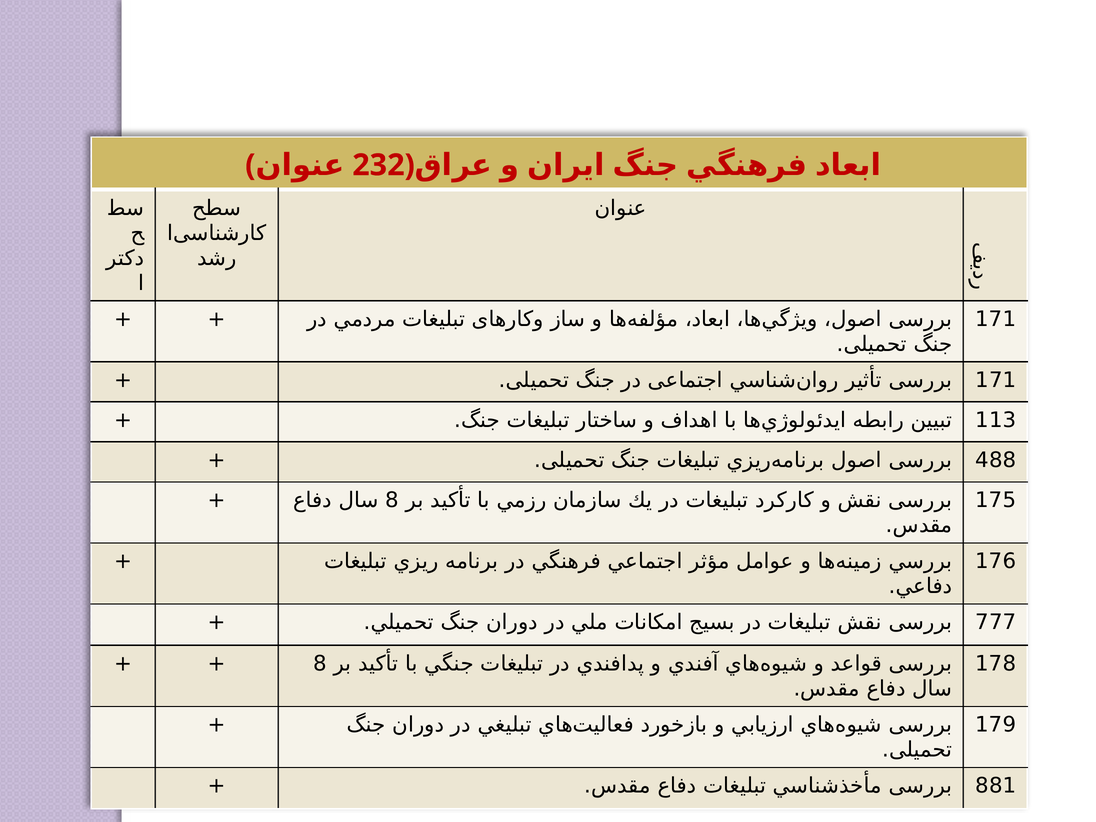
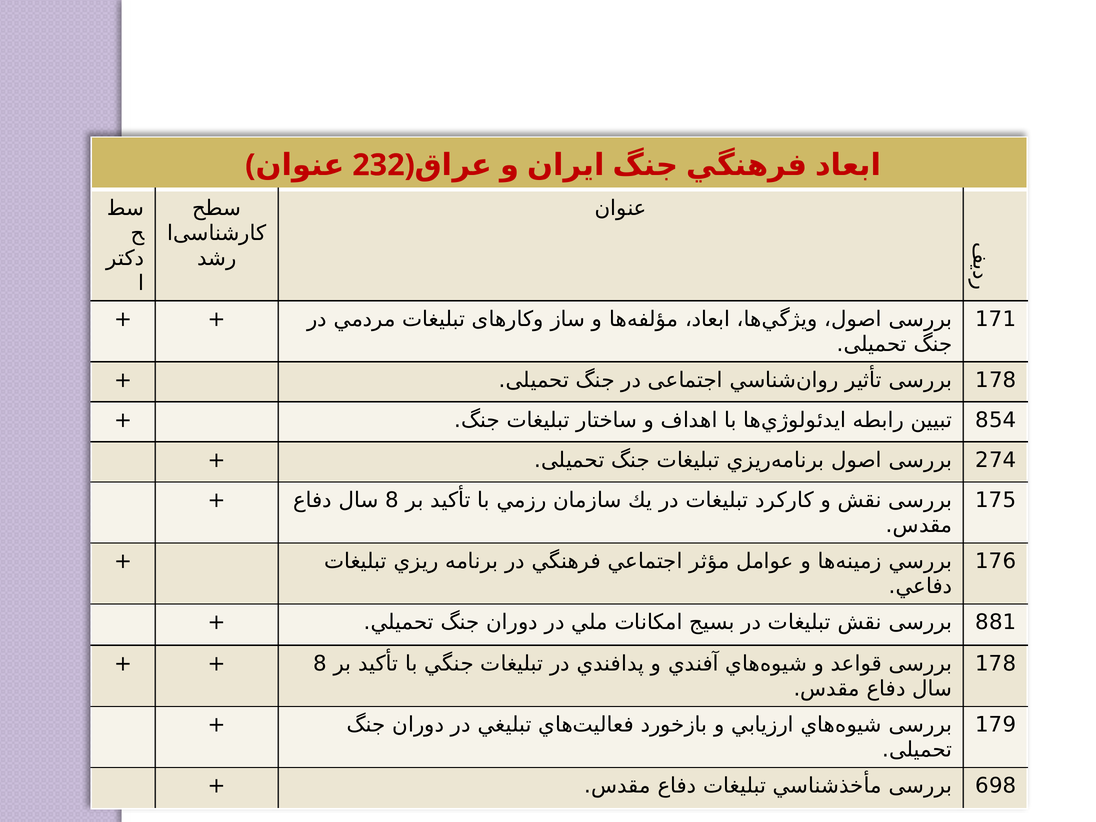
171 at (996, 380): 171 -> 178
113: 113 -> 854
488: 488 -> 274
777: 777 -> 881
881: 881 -> 698
